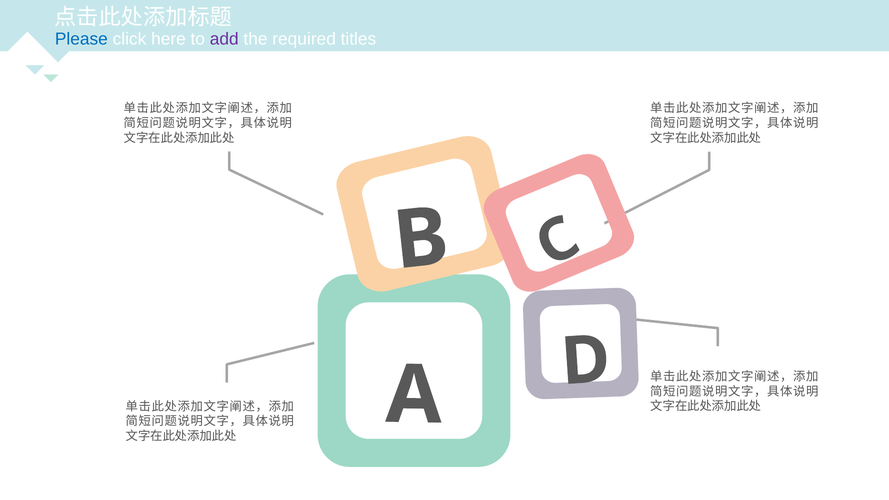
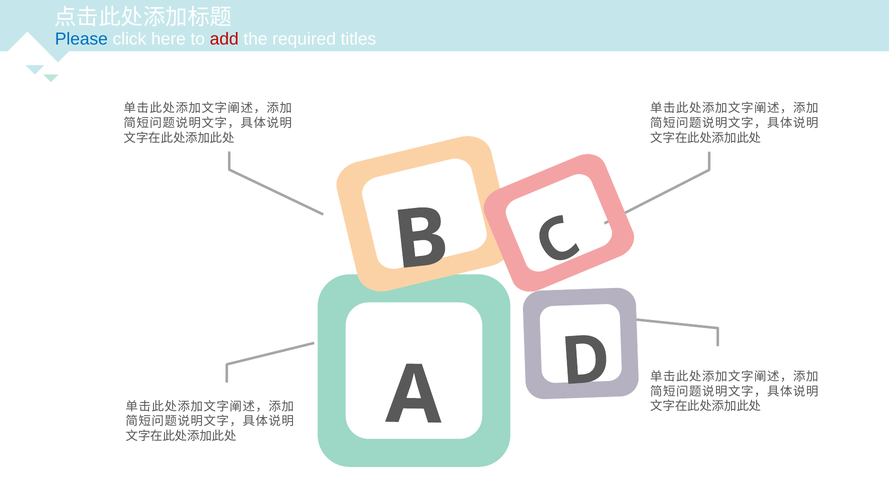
add colour: purple -> red
